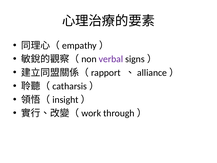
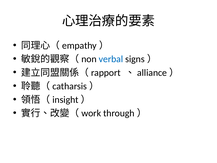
verbal colour: purple -> blue
